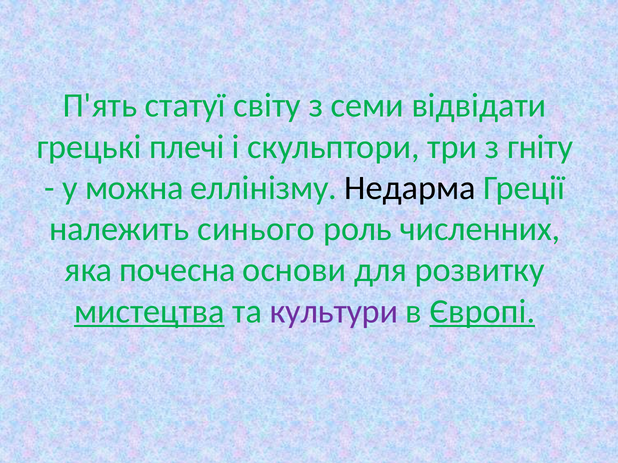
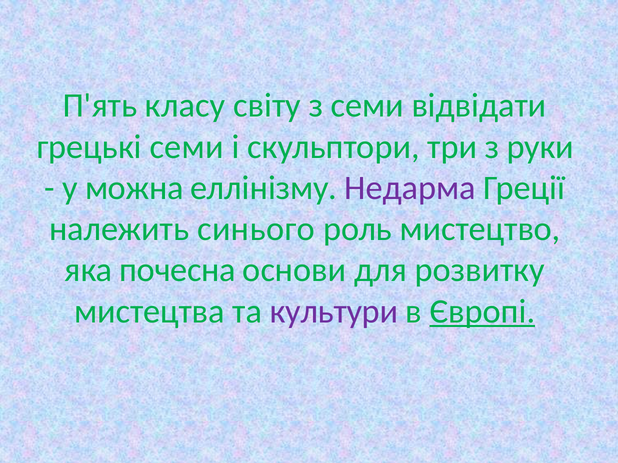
статуї: статуї -> класу
грецькі плечі: плечі -> семи
гніту: гніту -> руки
Недарма colour: black -> purple
численних: численних -> мистецтво
мистецтва underline: present -> none
